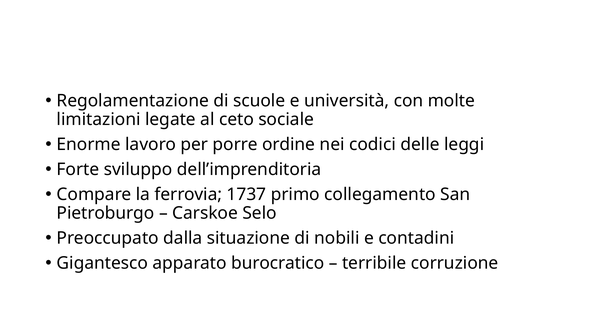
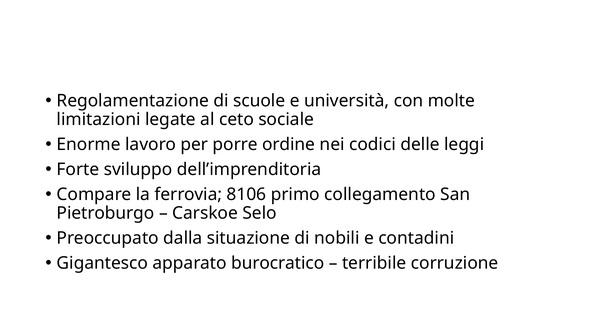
1737: 1737 -> 8106
